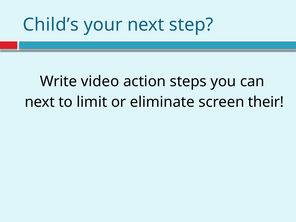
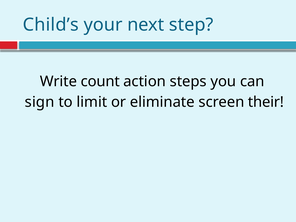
video: video -> count
next at (40, 102): next -> sign
